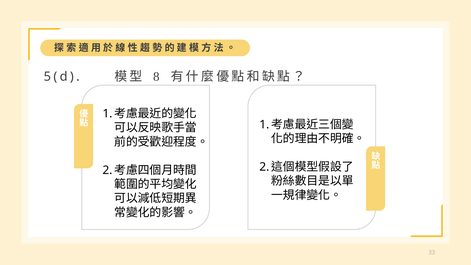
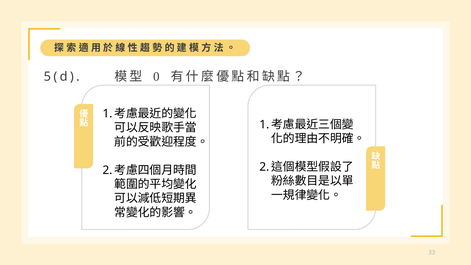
8: 8 -> 0
